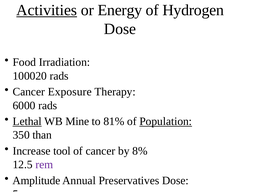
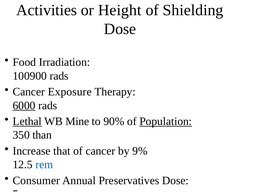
Activities underline: present -> none
Energy: Energy -> Height
Hydrogen: Hydrogen -> Shielding
100020: 100020 -> 100900
6000 underline: none -> present
81%: 81% -> 90%
tool: tool -> that
8%: 8% -> 9%
rem at (44, 165) colour: purple -> blue
Amplitude: Amplitude -> Consumer
